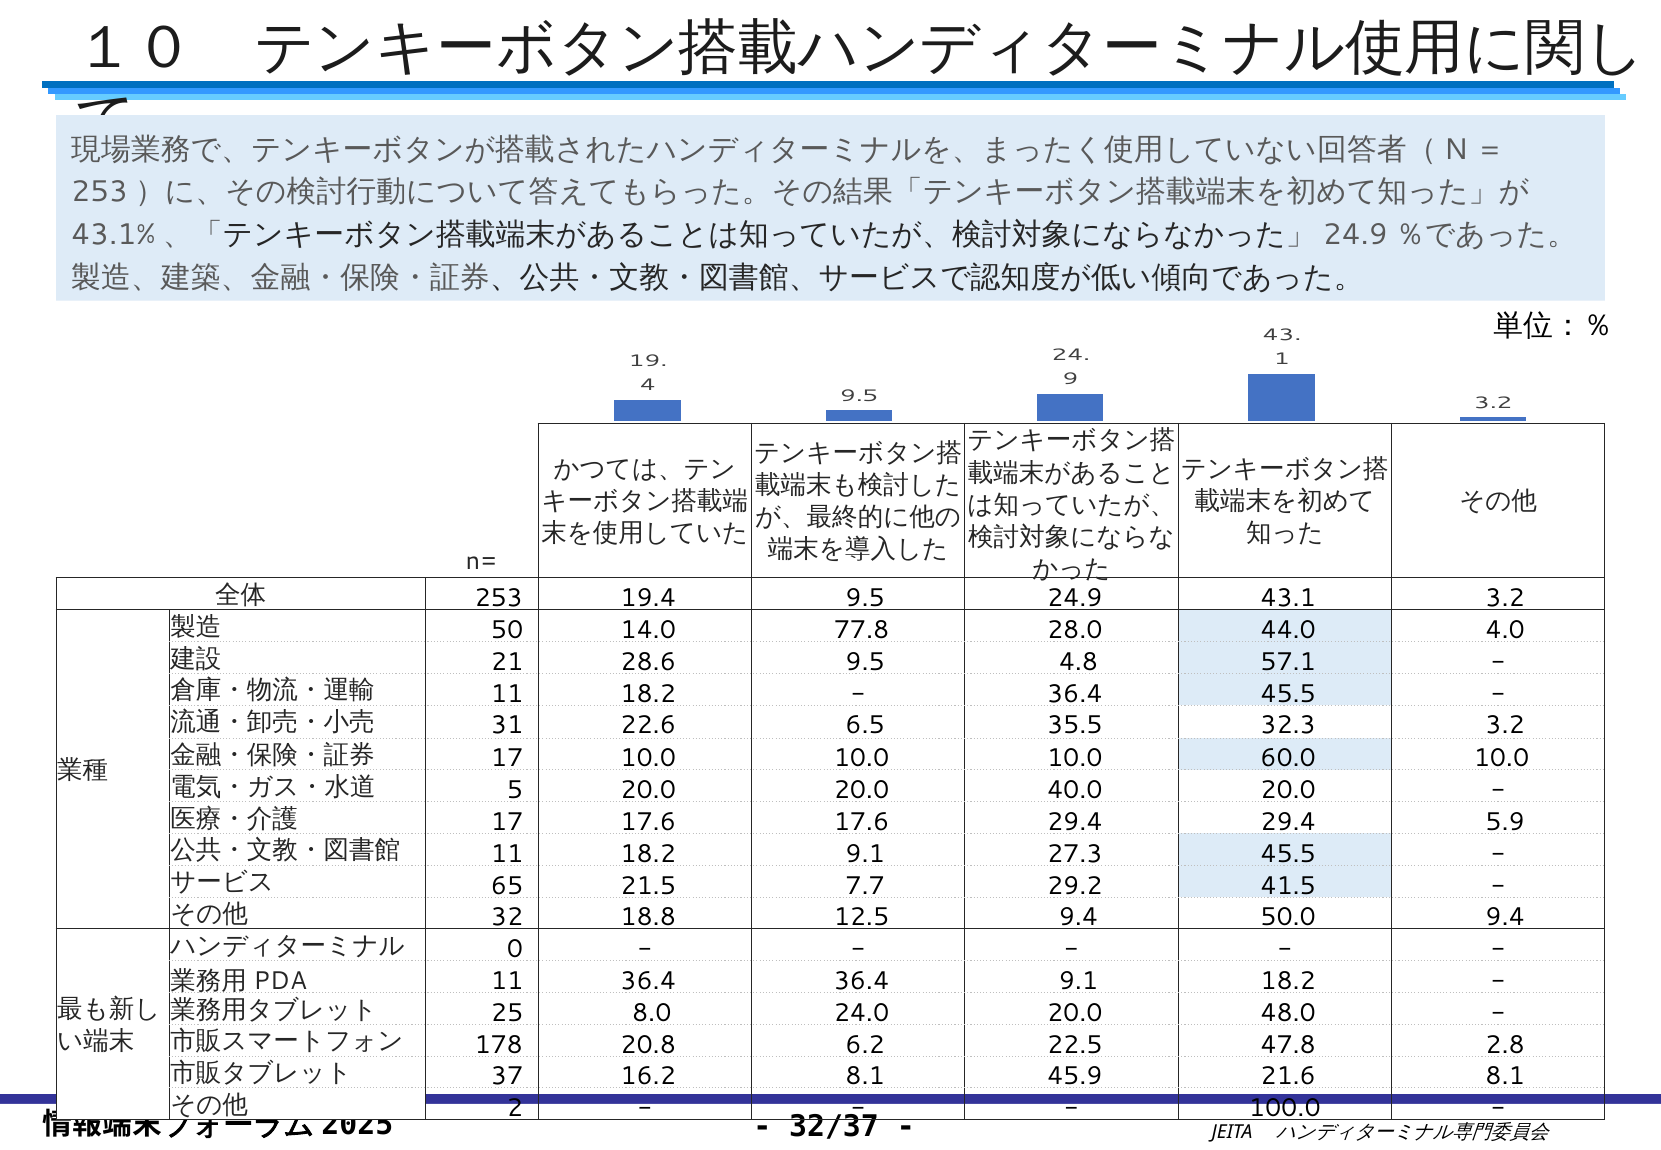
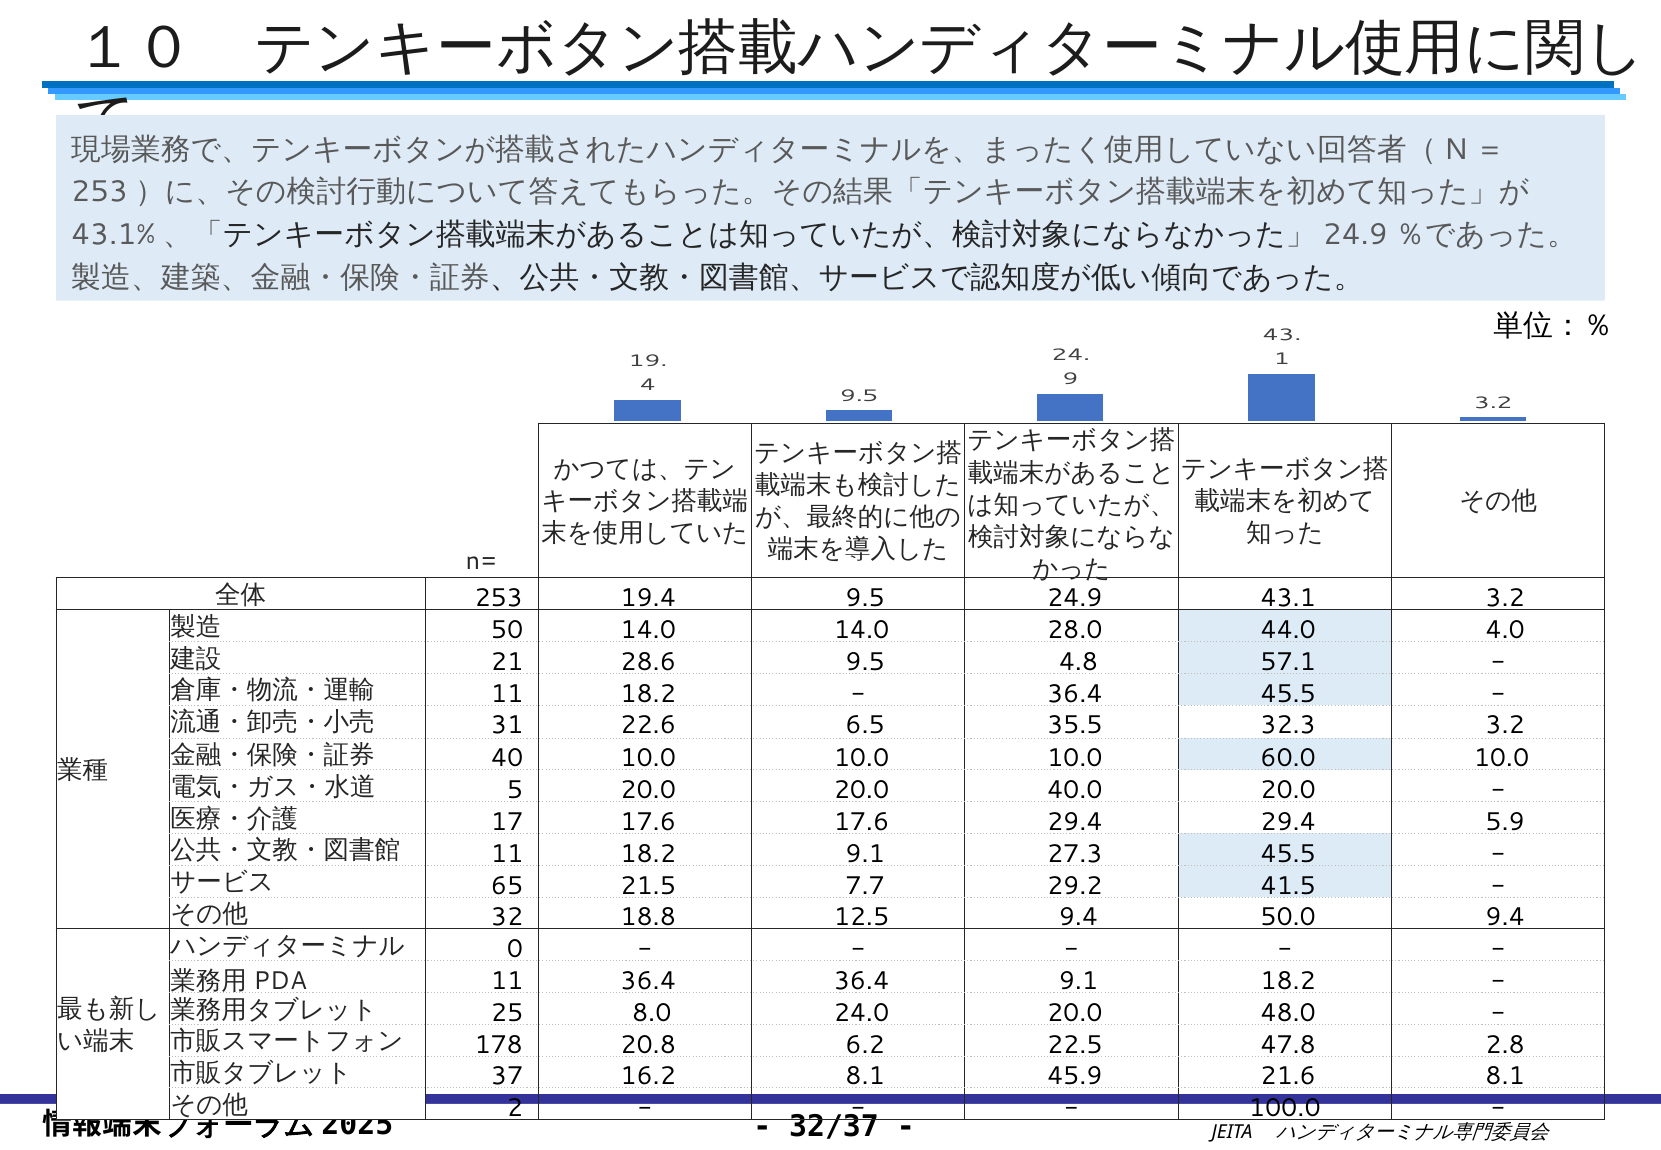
14.0 77.8: 77.8 -> 14.0
17 at (507, 758): 17 -> 40
